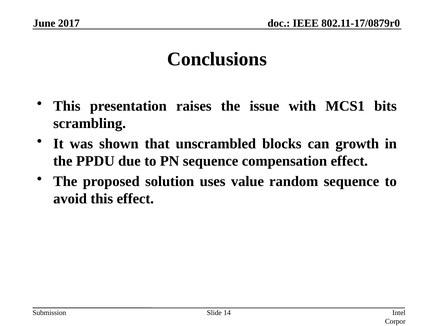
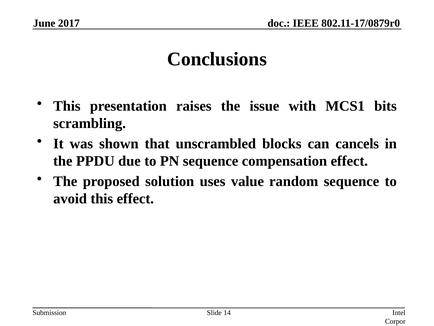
growth: growth -> cancels
